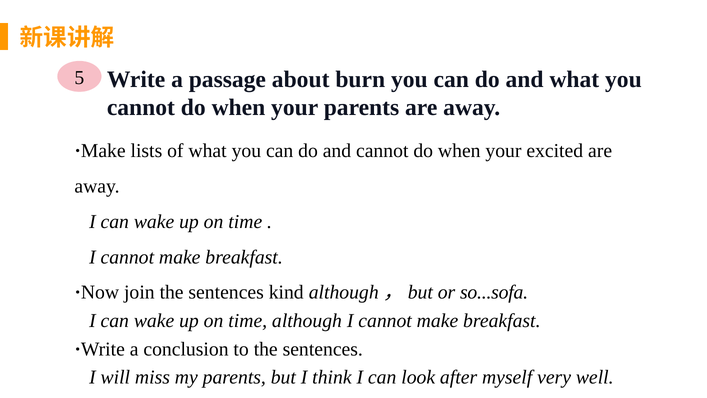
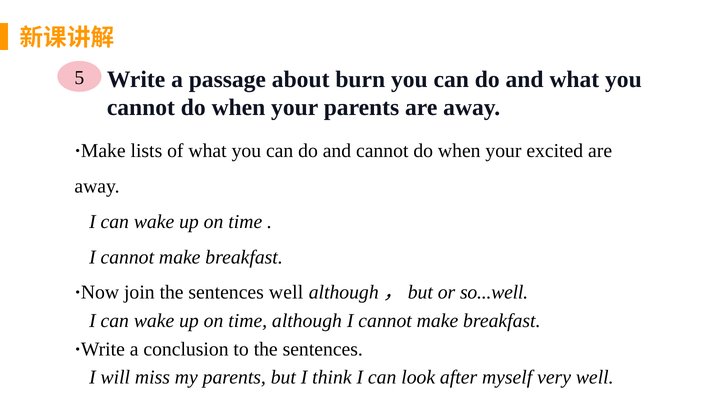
sentences kind: kind -> well
so...sofa: so...sofa -> so...well
